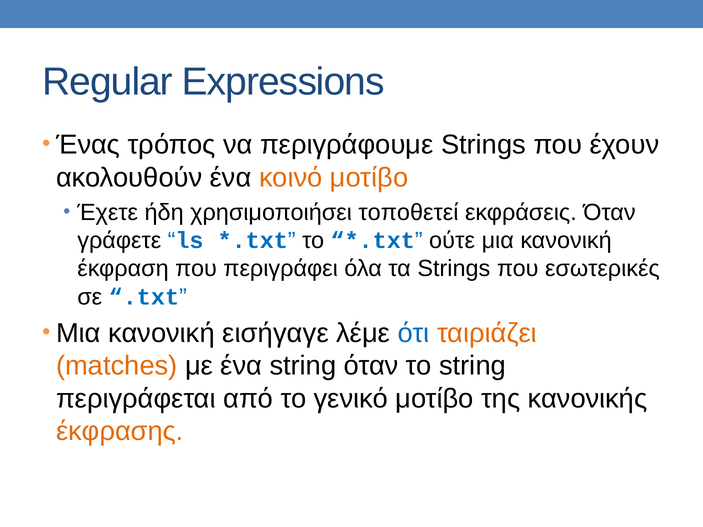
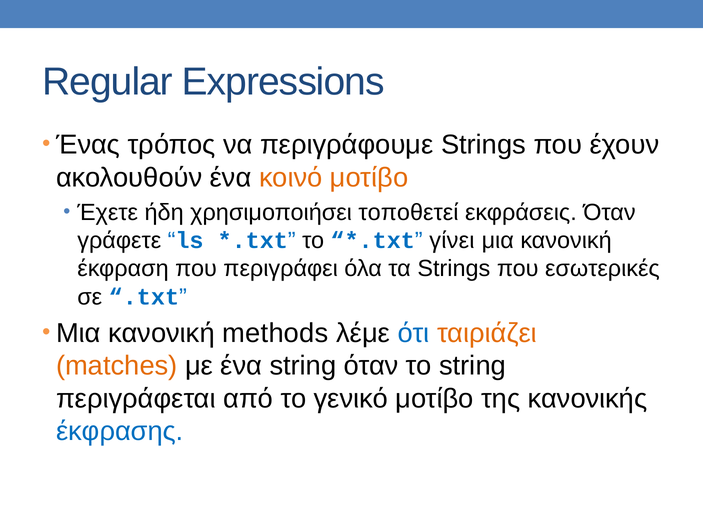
ούτε: ούτε -> γίνει
εισήγαγε: εισήγαγε -> methods
έκφρασης colour: orange -> blue
